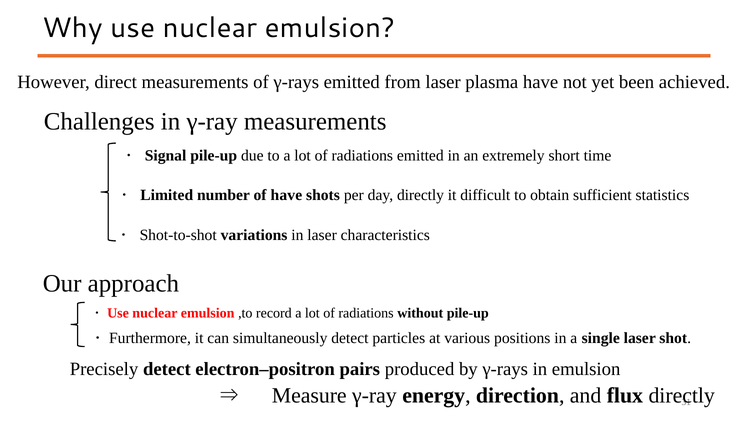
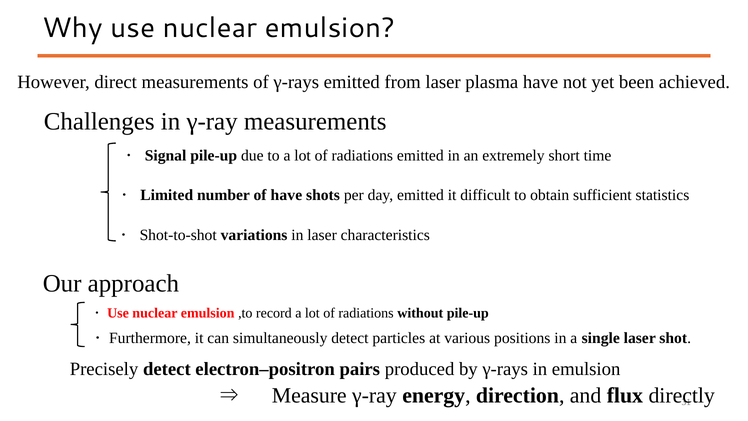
day directly: directly -> emitted
